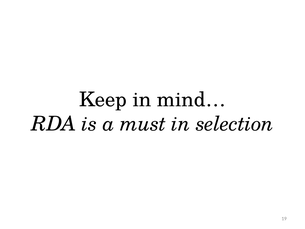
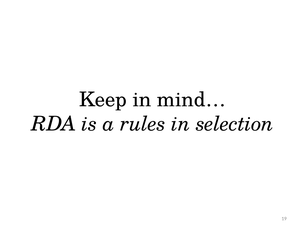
must: must -> rules
